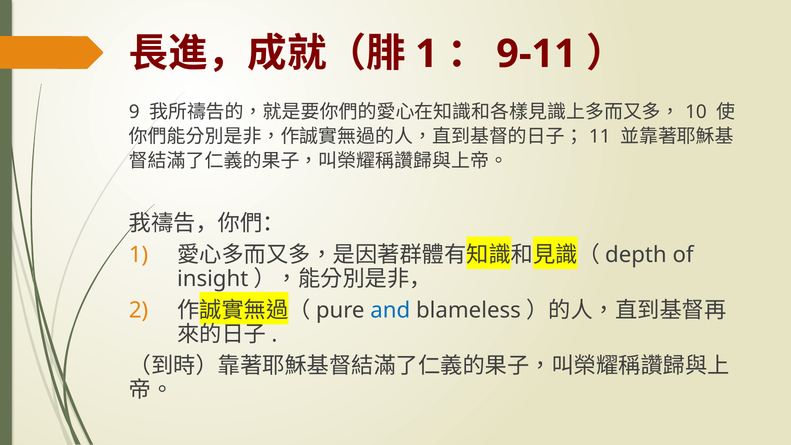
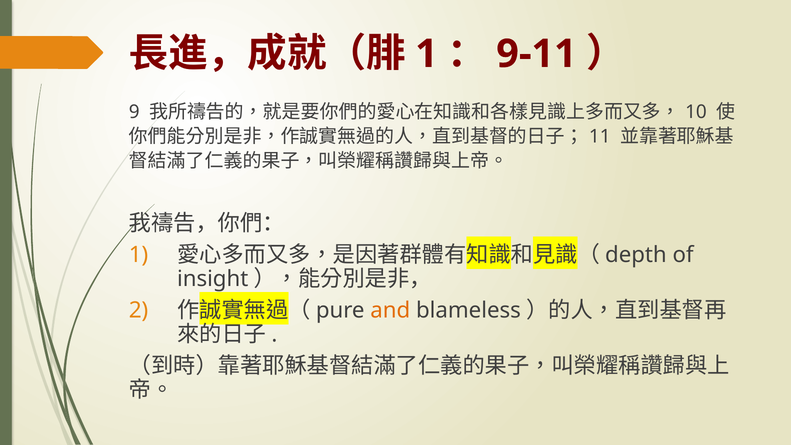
and colour: blue -> orange
